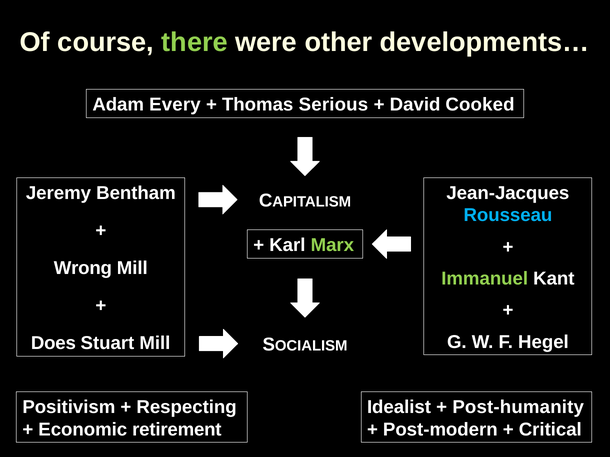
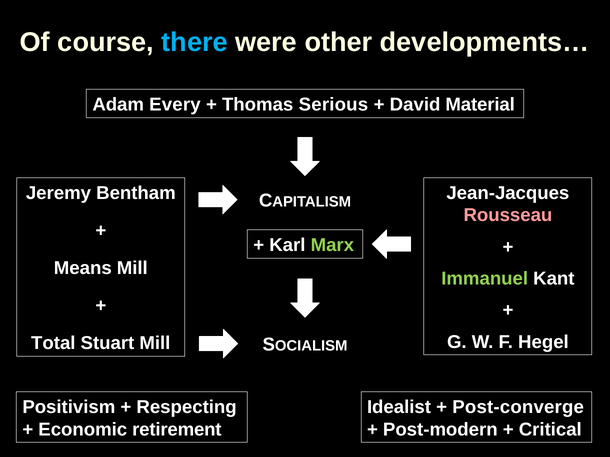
there colour: light green -> light blue
Cooked: Cooked -> Material
Rousseau colour: light blue -> pink
Wrong: Wrong -> Means
Does: Does -> Total
Post-humanity: Post-humanity -> Post-converge
